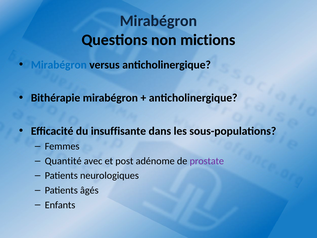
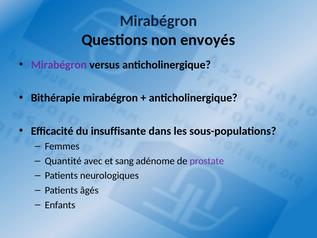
mictions: mictions -> envoyés
Mirabégron at (59, 65) colour: blue -> purple
post: post -> sang
